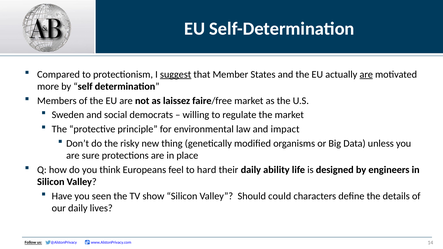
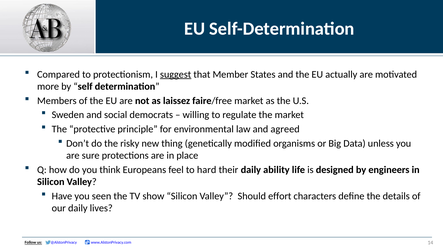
are at (366, 74) underline: present -> none
impact: impact -> agreed
could: could -> effort
